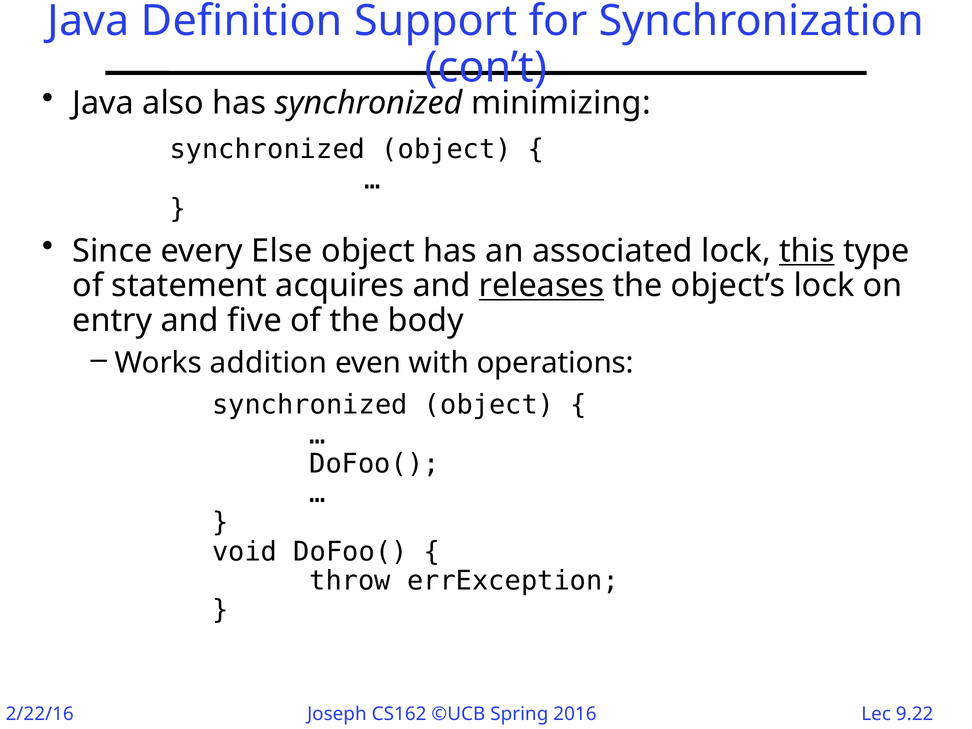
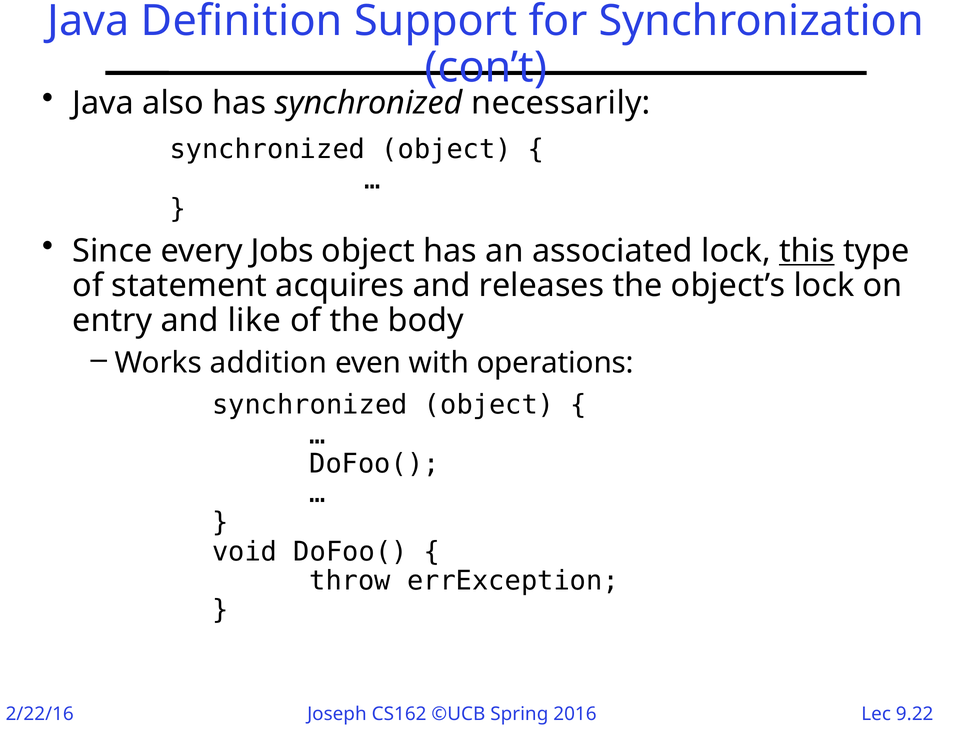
minimizing: minimizing -> necessarily
Else: Else -> Jobs
releases underline: present -> none
five: five -> like
